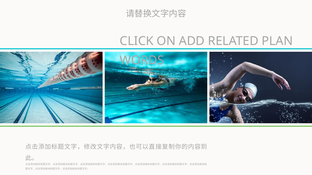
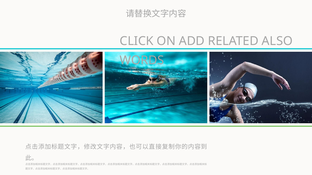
PLAN: PLAN -> ALSO
